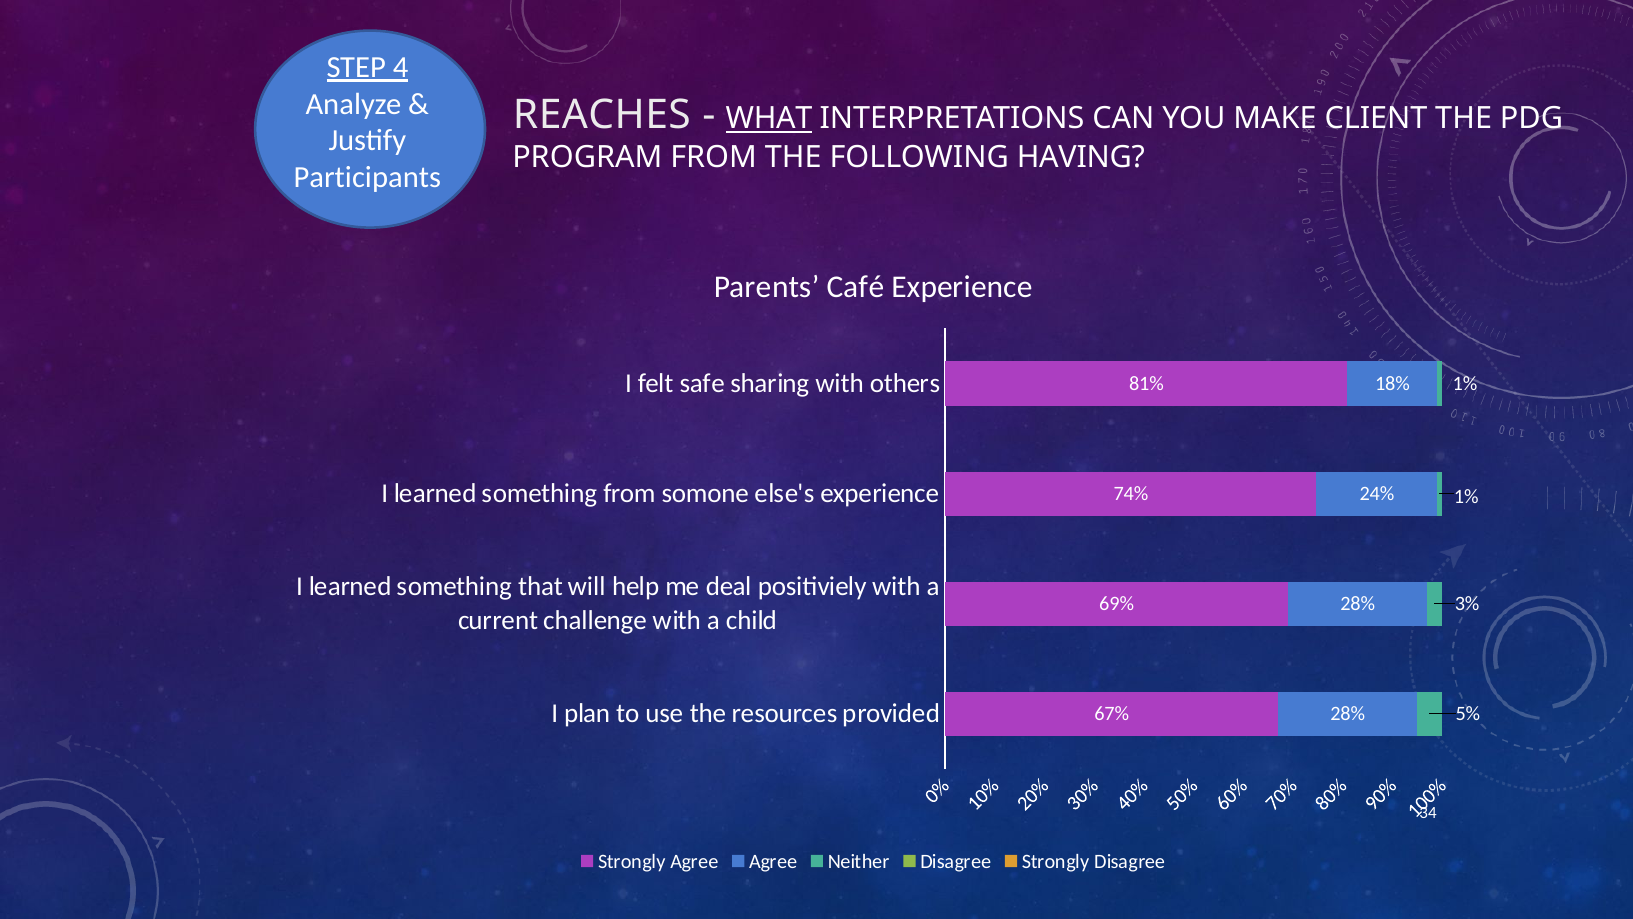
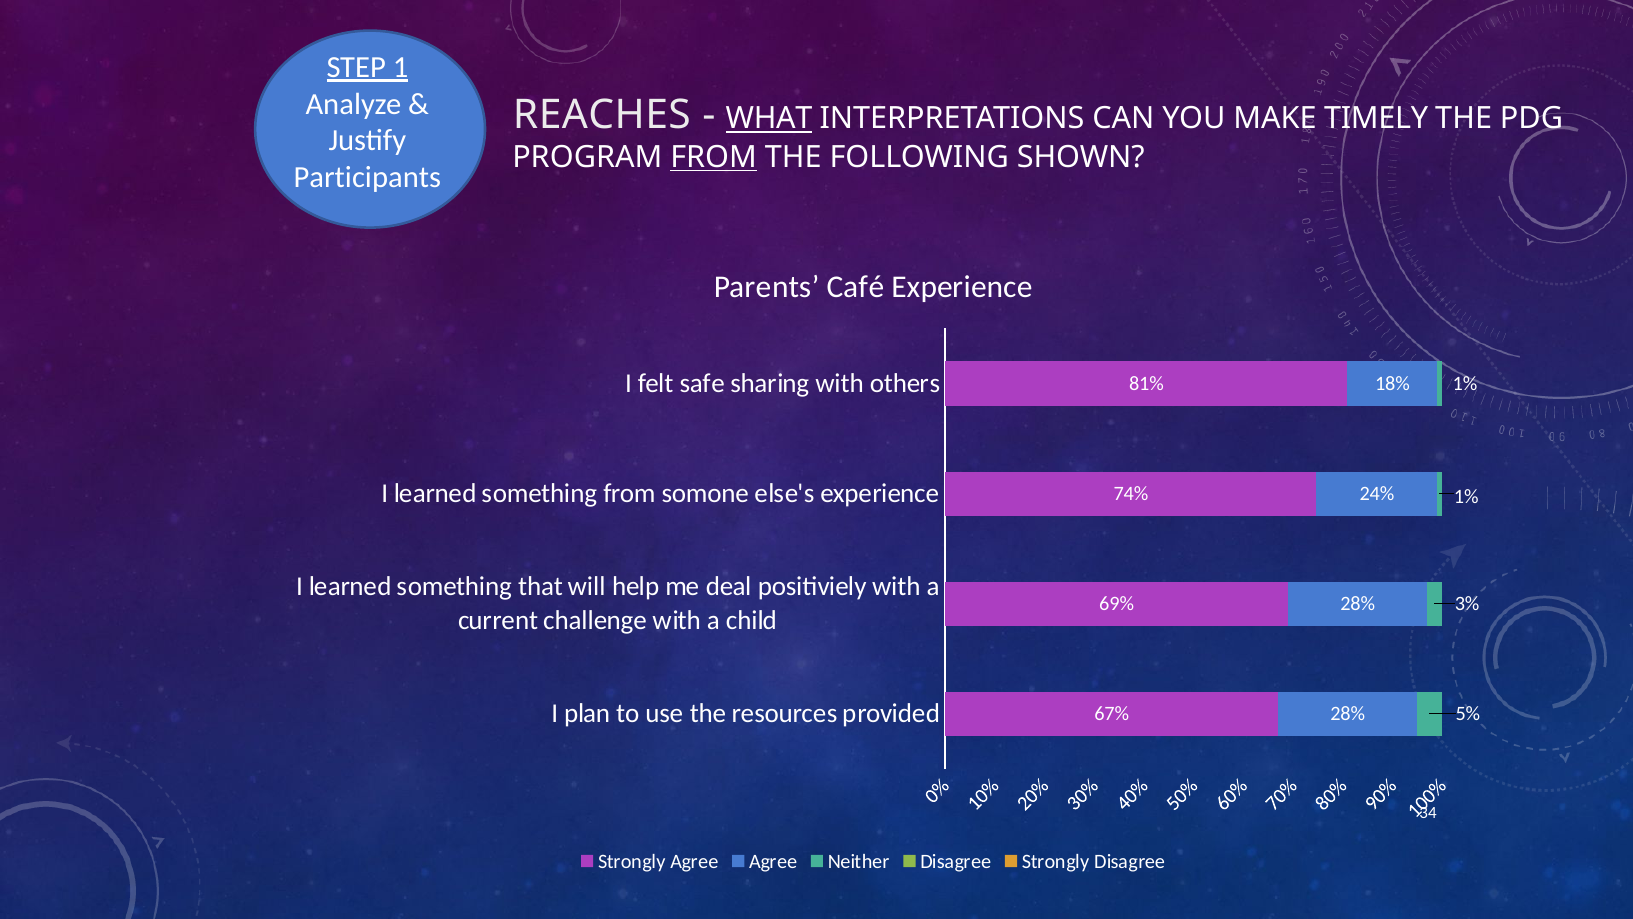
4: 4 -> 1
CLIENT: CLIENT -> TIMELY
FROM at (714, 157) underline: none -> present
HAVING: HAVING -> SHOWN
